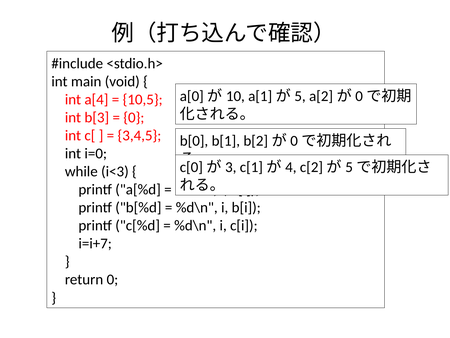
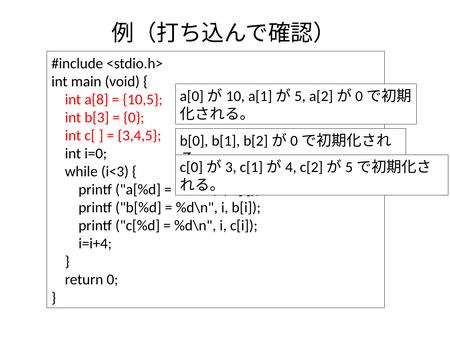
a[4: a[4 -> a[8
i=i+7: i=i+7 -> i=i+4
